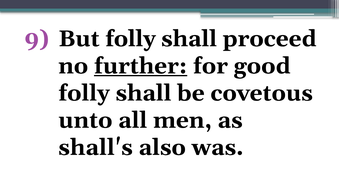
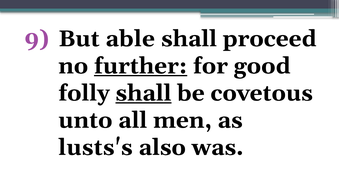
But folly: folly -> able
shall at (143, 93) underline: none -> present
shall's: shall's -> lusts's
